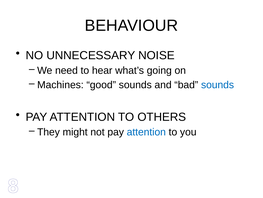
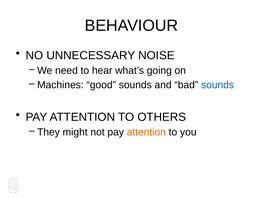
attention at (146, 132) colour: blue -> orange
